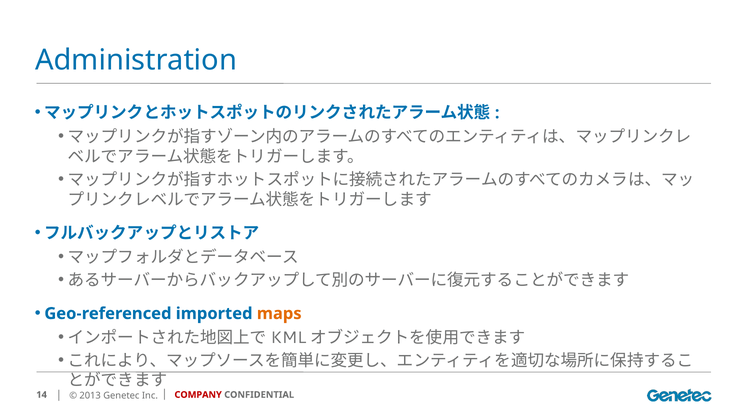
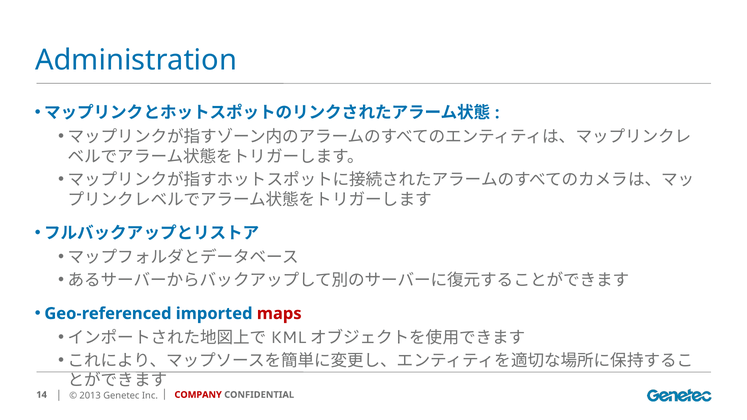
maps colour: orange -> red
